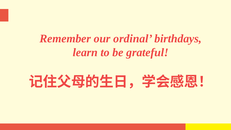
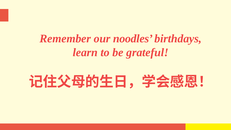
ordinal: ordinal -> noodles
